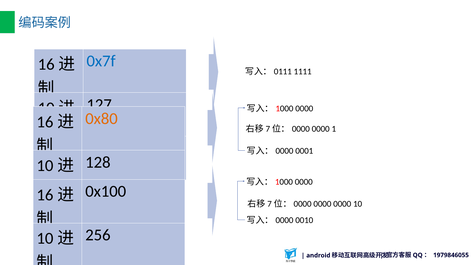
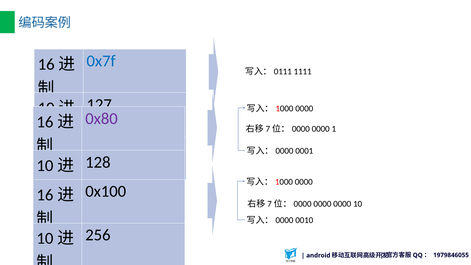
0x80 colour: orange -> purple
